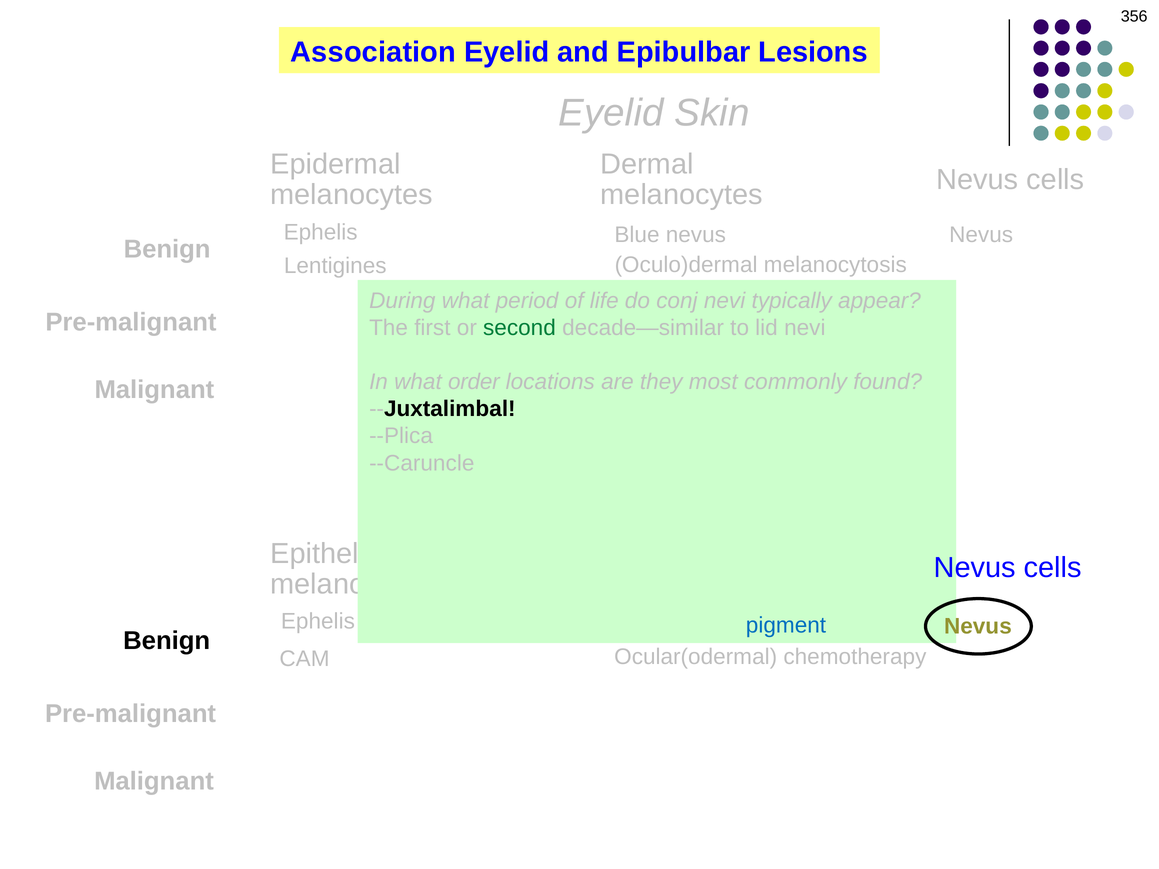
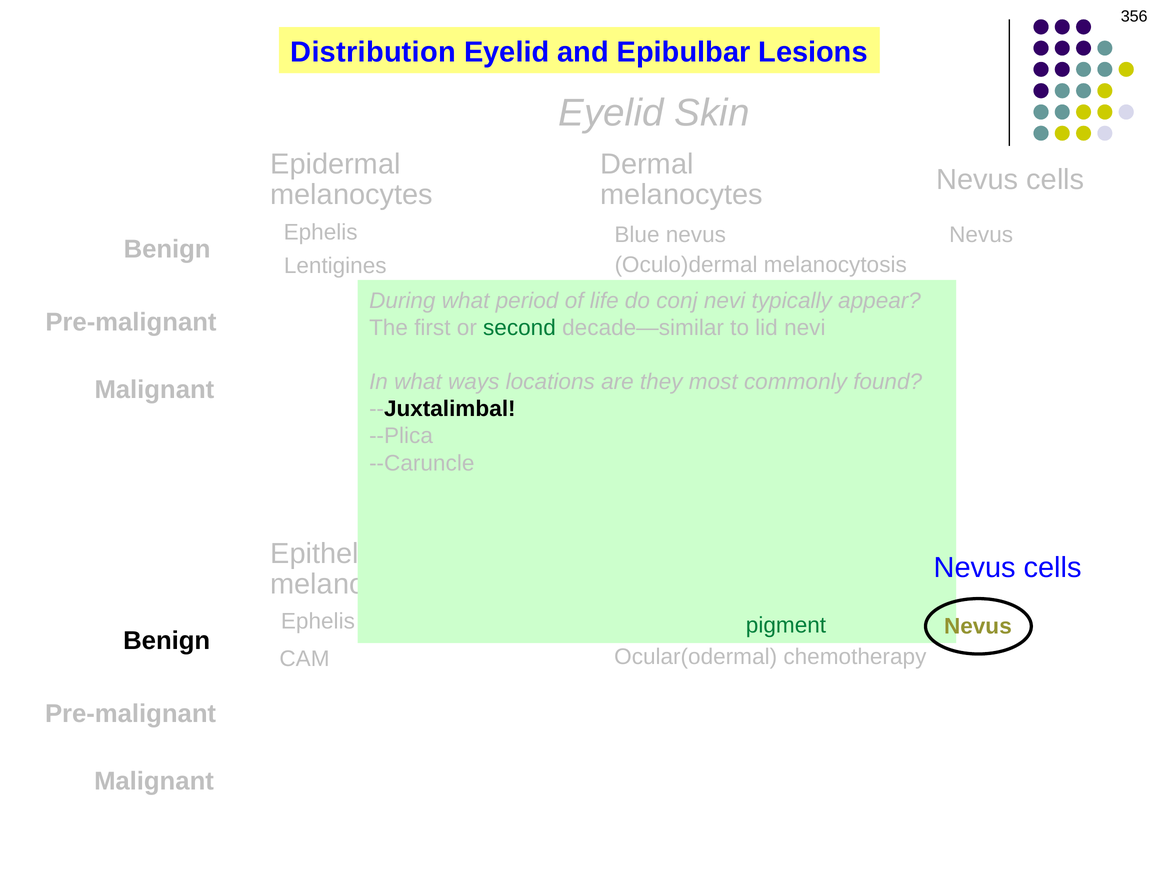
Association: Association -> Distribution
order: order -> ways
pigment colour: blue -> green
